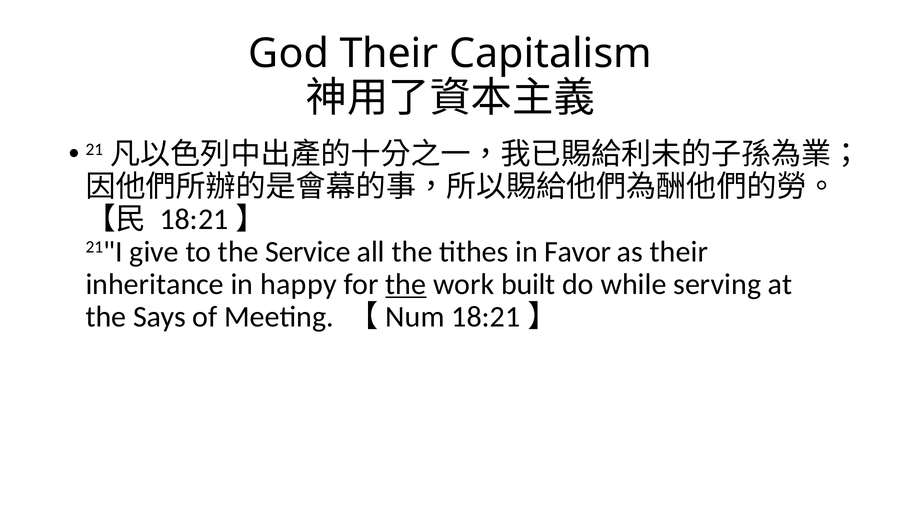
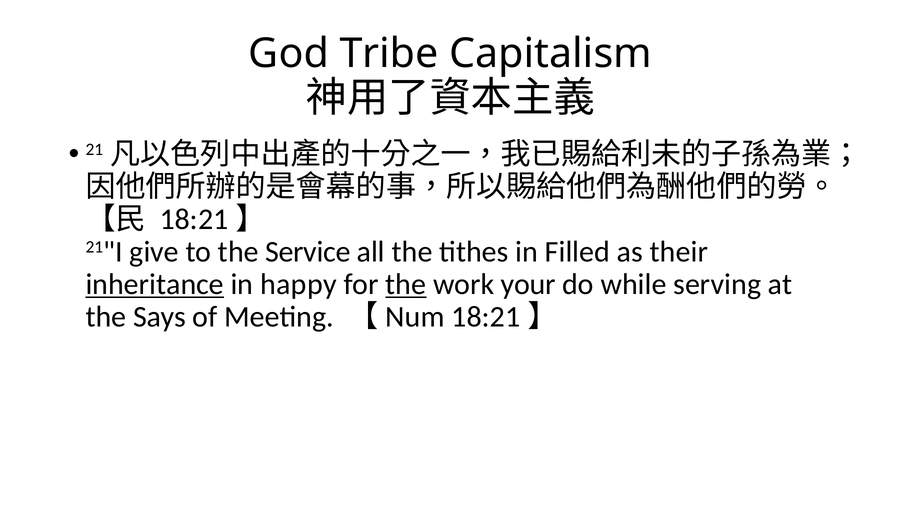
God Their: Their -> Tribe
Favor: Favor -> Filled
inheritance underline: none -> present
built: built -> your
